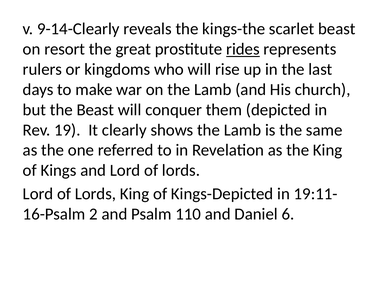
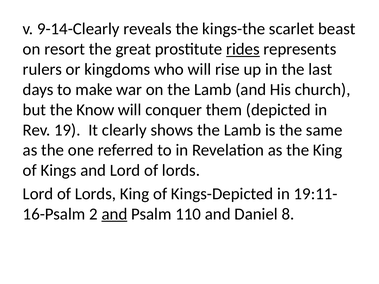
the Beast: Beast -> Know
and at (114, 214) underline: none -> present
6: 6 -> 8
